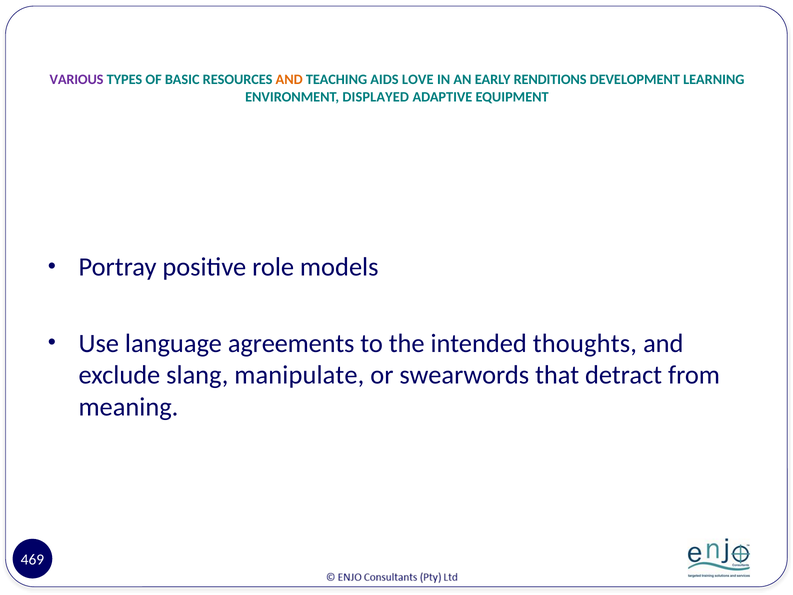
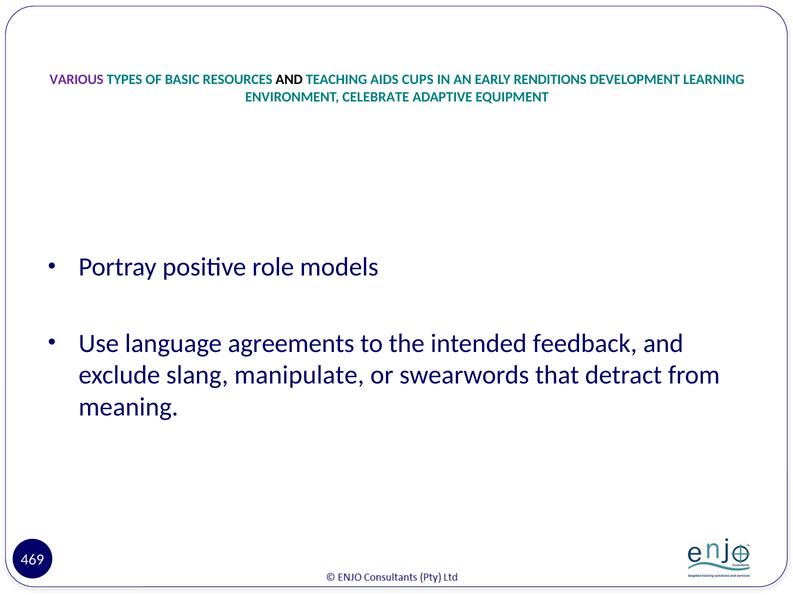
AND at (289, 80) colour: orange -> black
LOVE: LOVE -> CUPS
DISPLAYED: DISPLAYED -> CELEBRATE
thoughts: thoughts -> feedback
